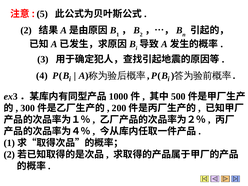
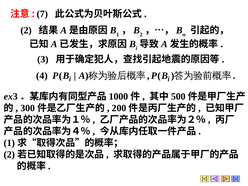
5: 5 -> 7
